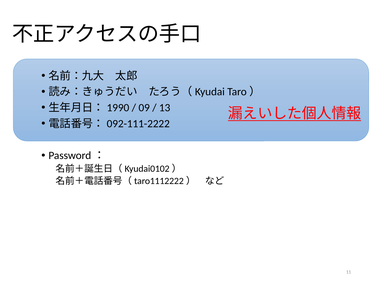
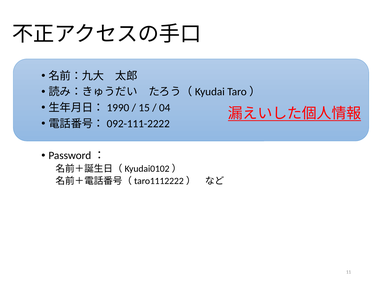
09: 09 -> 15
13: 13 -> 04
